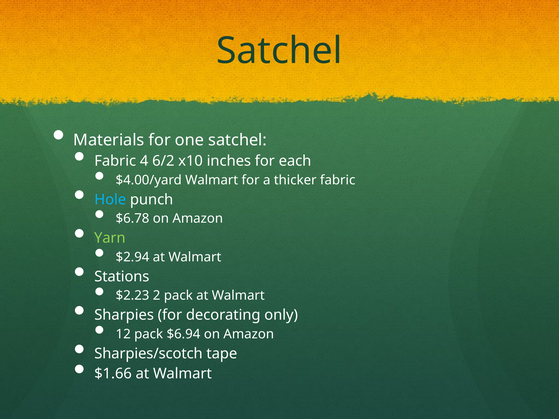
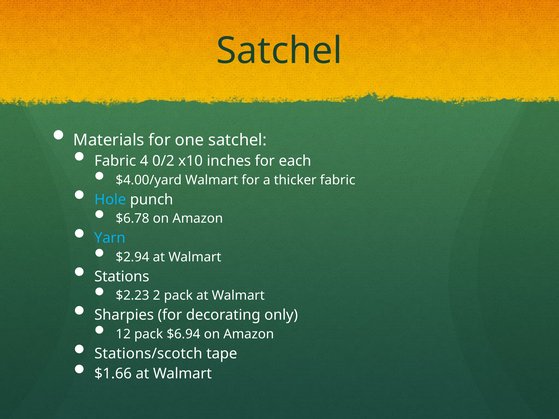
6/2: 6/2 -> 0/2
Yarn colour: light green -> light blue
Sharpies/scotch: Sharpies/scotch -> Stations/scotch
